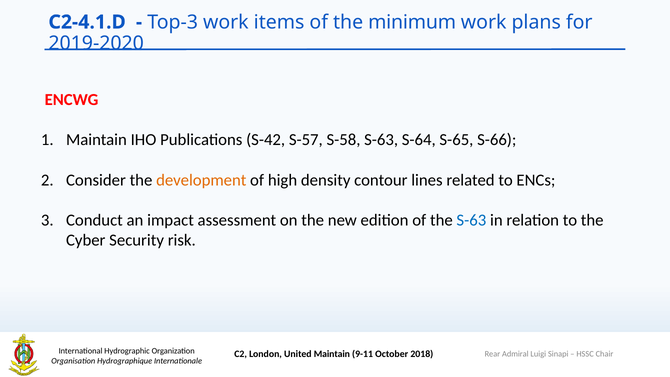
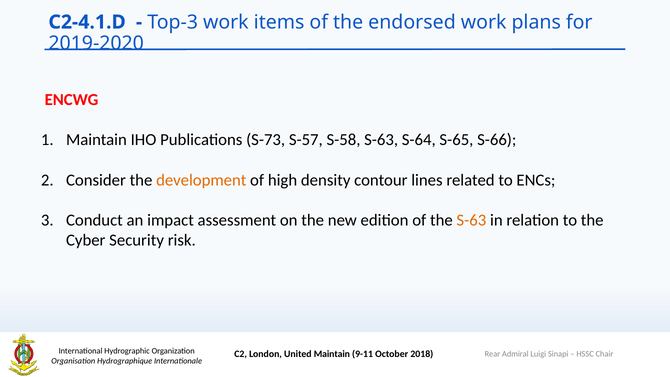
minimum: minimum -> endorsed
S-42: S-42 -> S-73
S-63 at (471, 220) colour: blue -> orange
